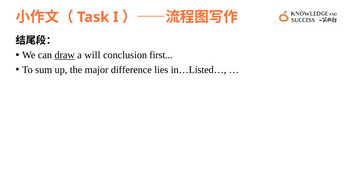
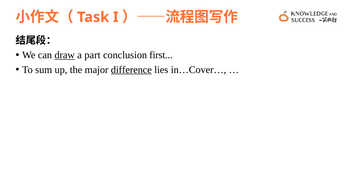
will: will -> part
difference underline: none -> present
in…Listed…: in…Listed… -> in…Cover…
